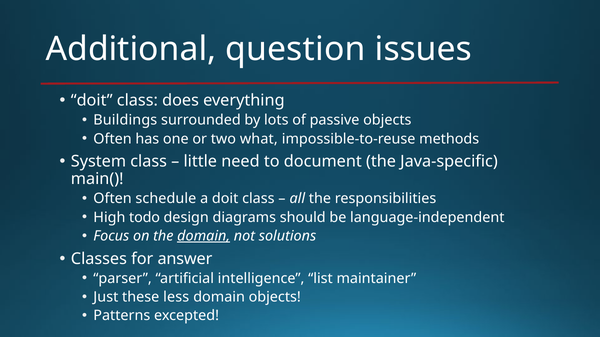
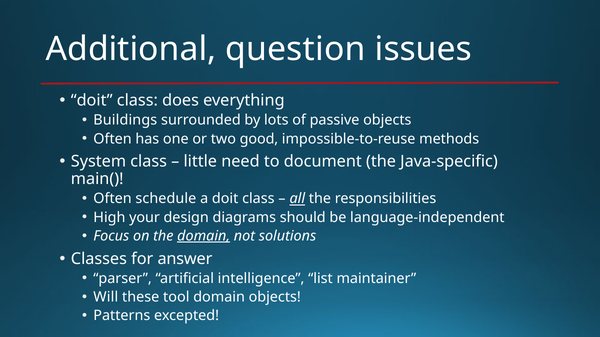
what: what -> good
all underline: none -> present
todo: todo -> your
Just: Just -> Will
less: less -> tool
